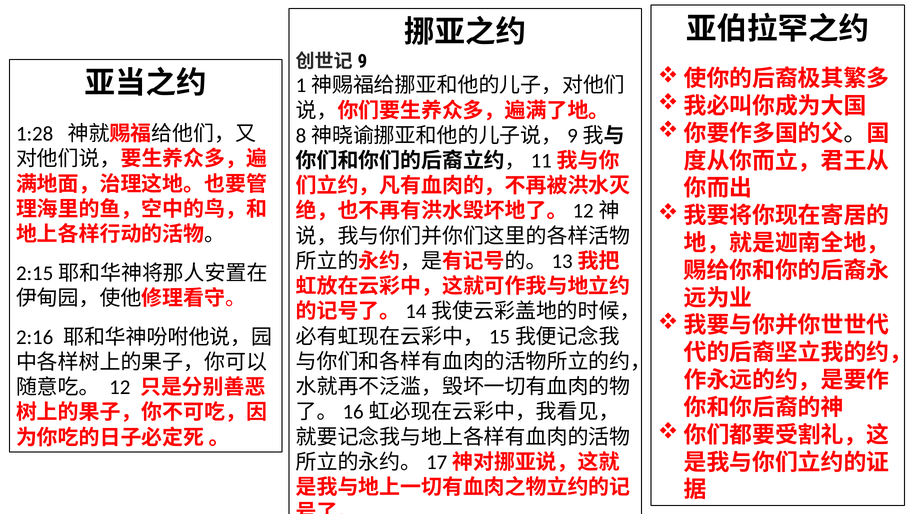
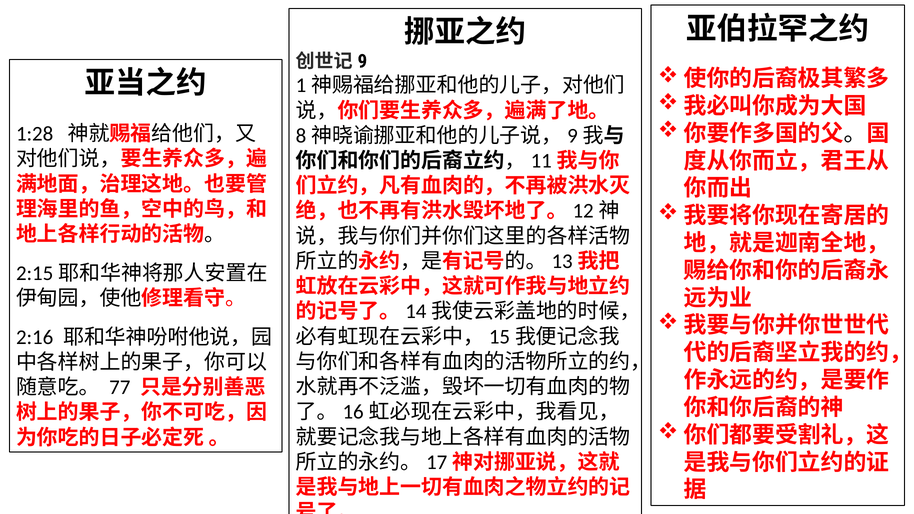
12: 12 -> 77
